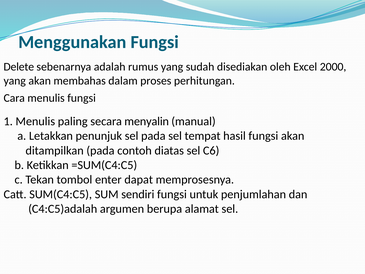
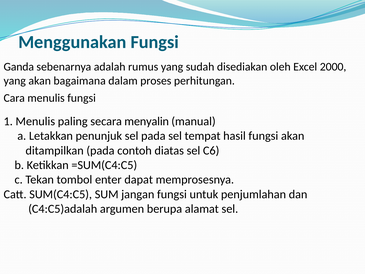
Delete: Delete -> Ganda
membahas: membahas -> bagaimana
sendiri: sendiri -> jangan
